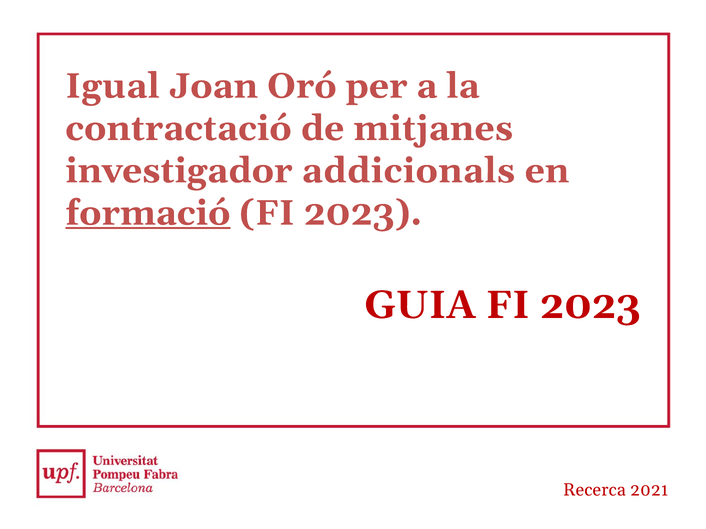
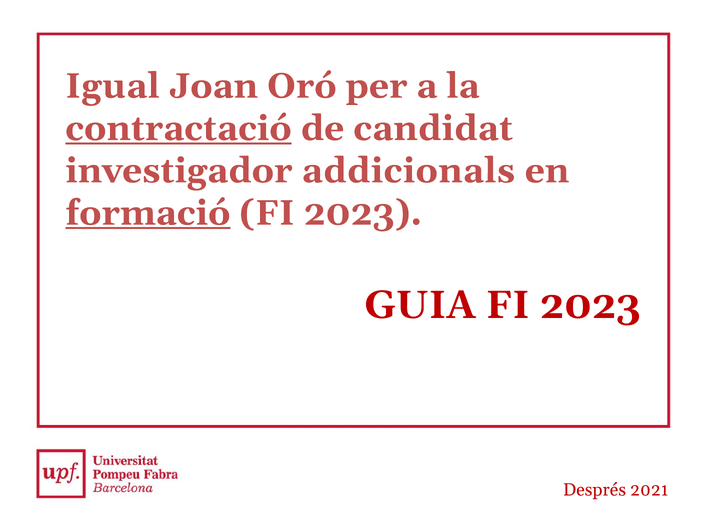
contractació underline: none -> present
mitjanes: mitjanes -> candidat
Recerca: Recerca -> Després
